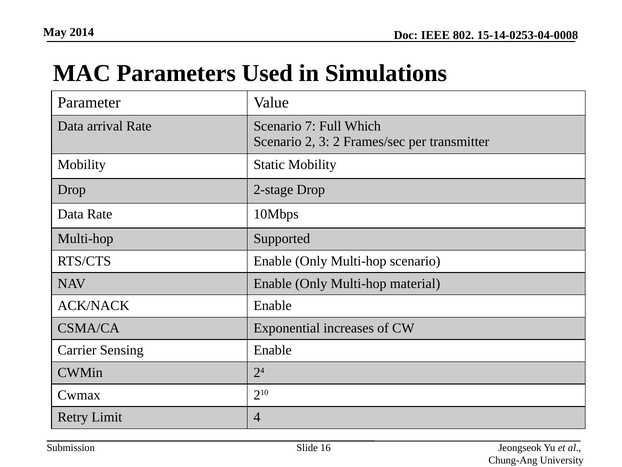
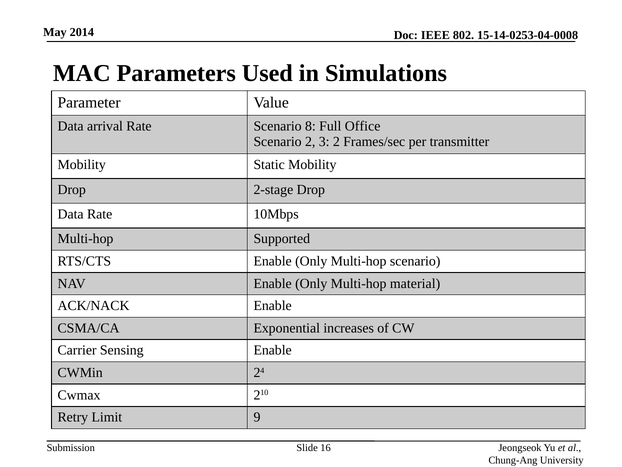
7: 7 -> 8
Which: Which -> Office
4: 4 -> 9
